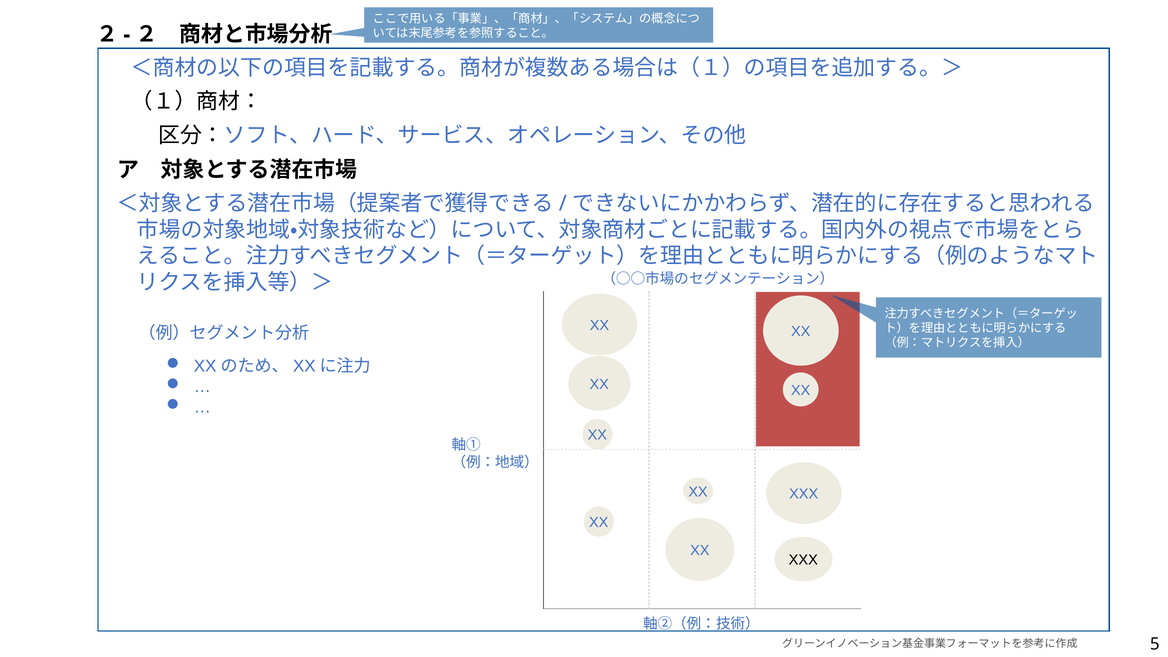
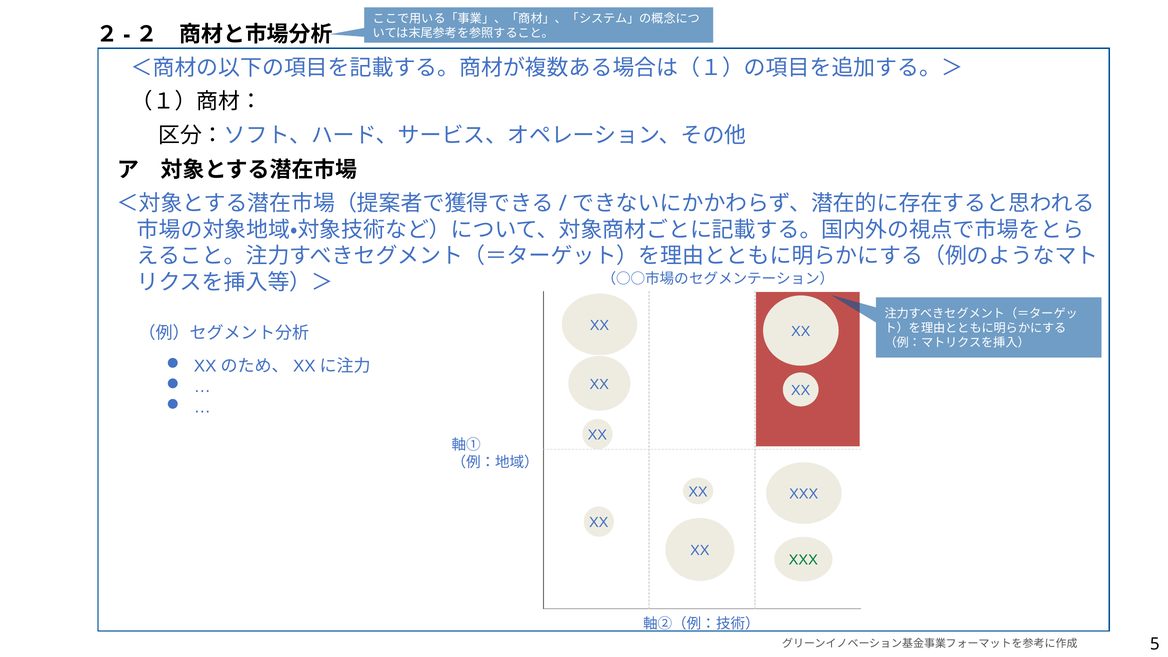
XXX at (803, 560) colour: black -> green
